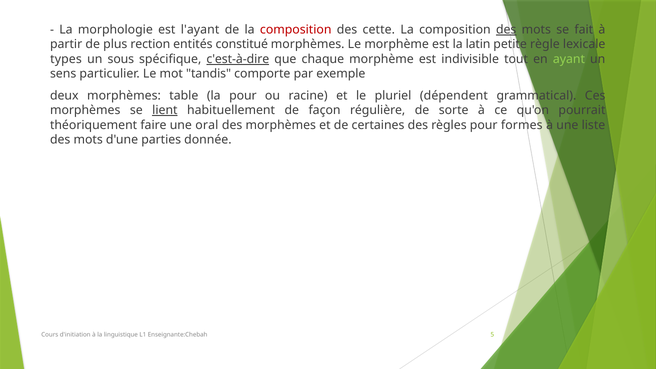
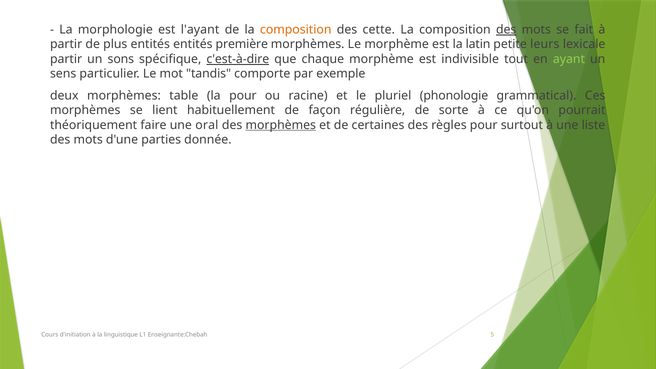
composition at (296, 30) colour: red -> orange
plus rection: rection -> entités
constitué: constitué -> première
règle: règle -> leurs
types at (66, 59): types -> partir
sous: sous -> sons
dépendent: dépendent -> phonologie
lient underline: present -> none
morphèmes at (281, 125) underline: none -> present
formes: formes -> surtout
